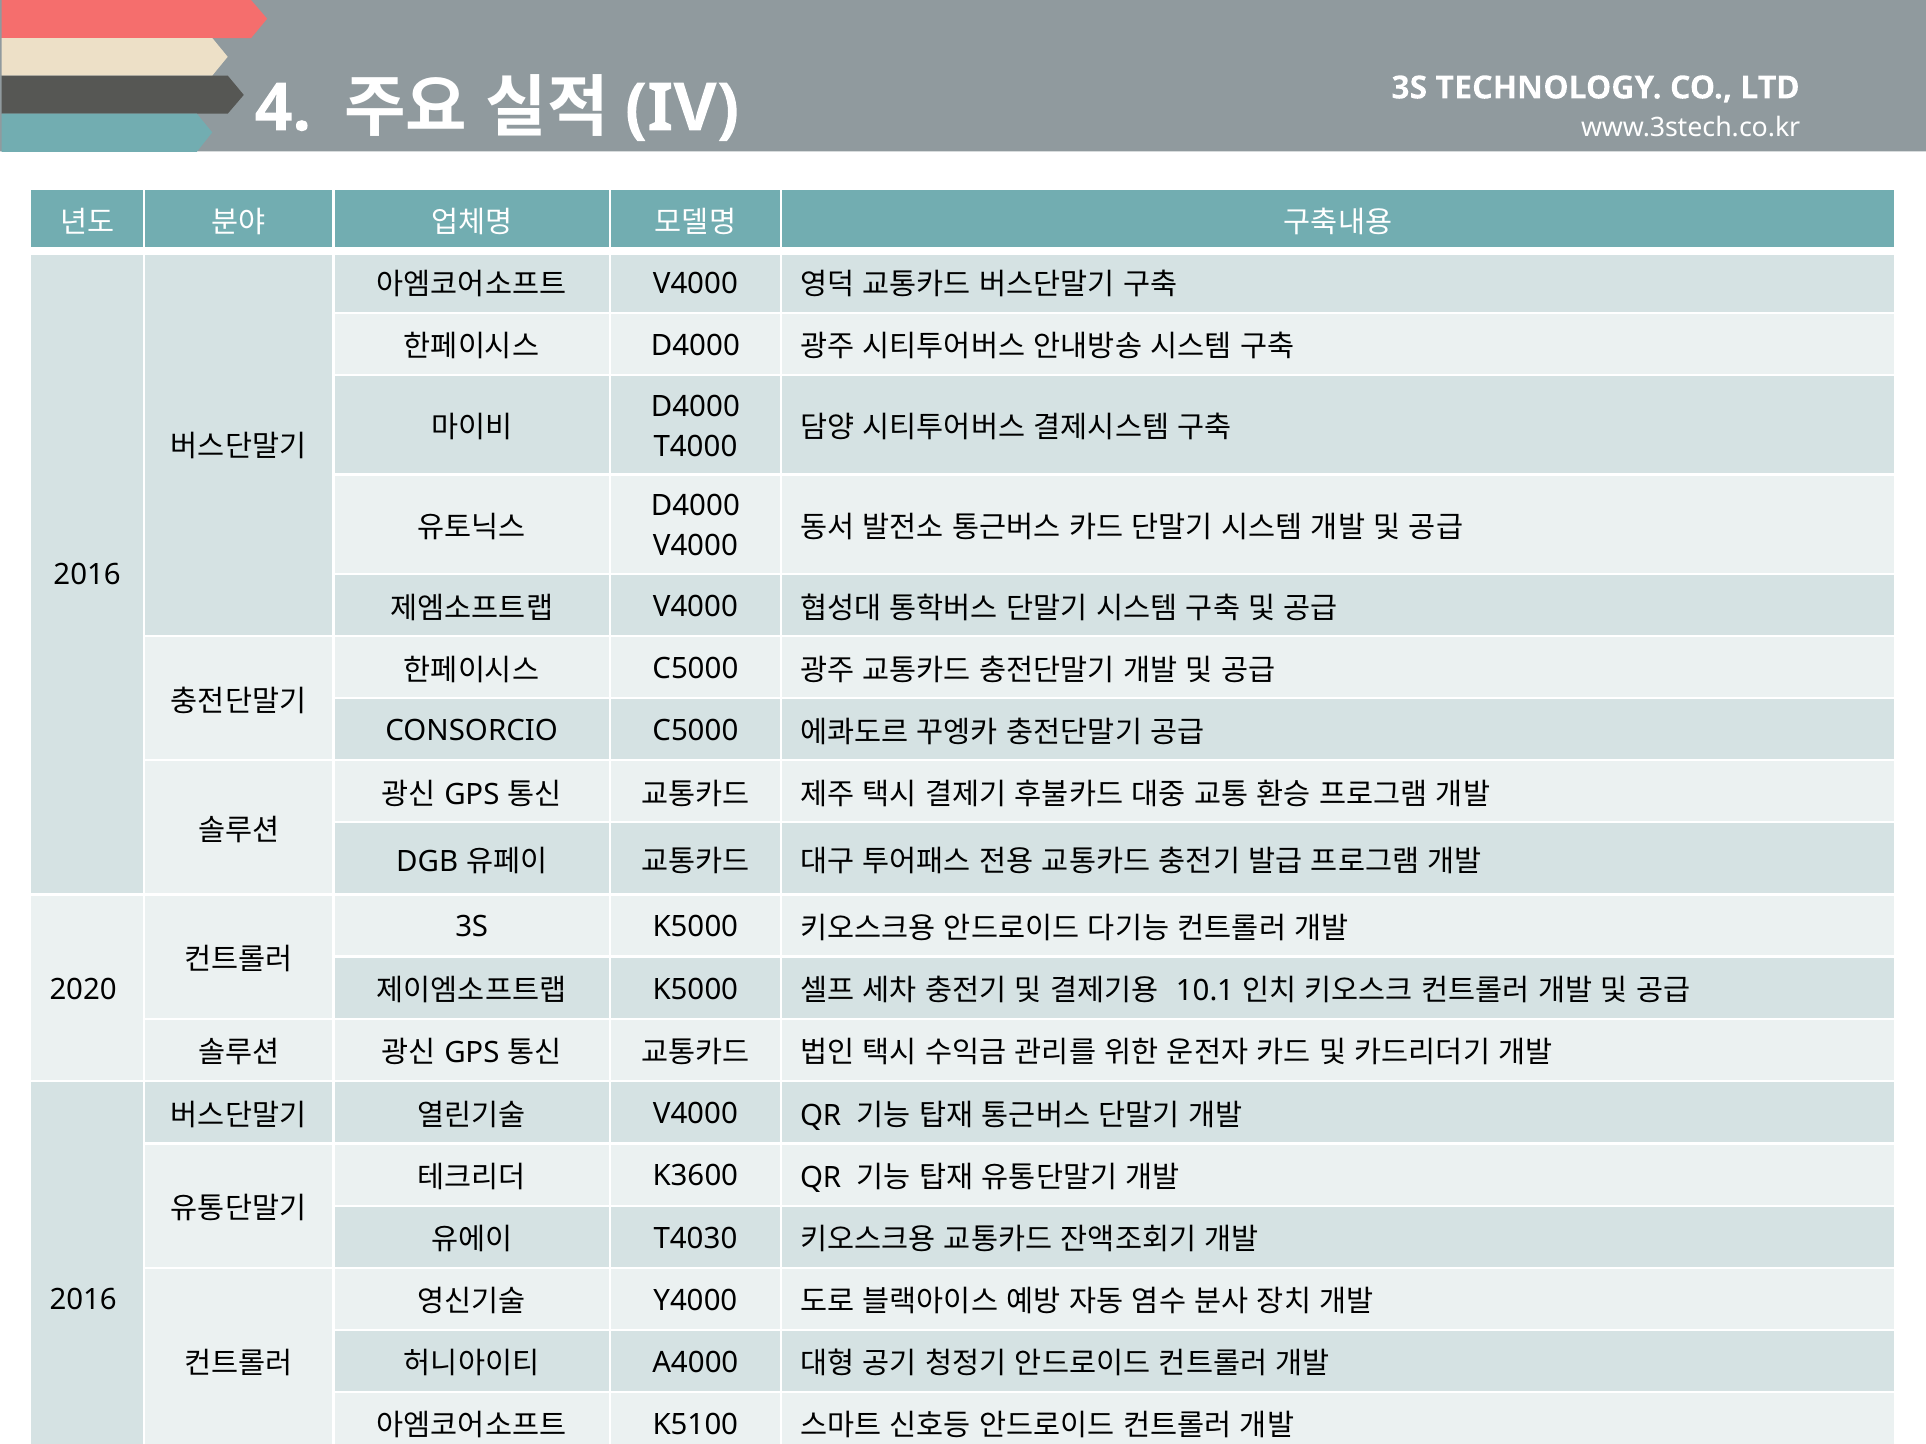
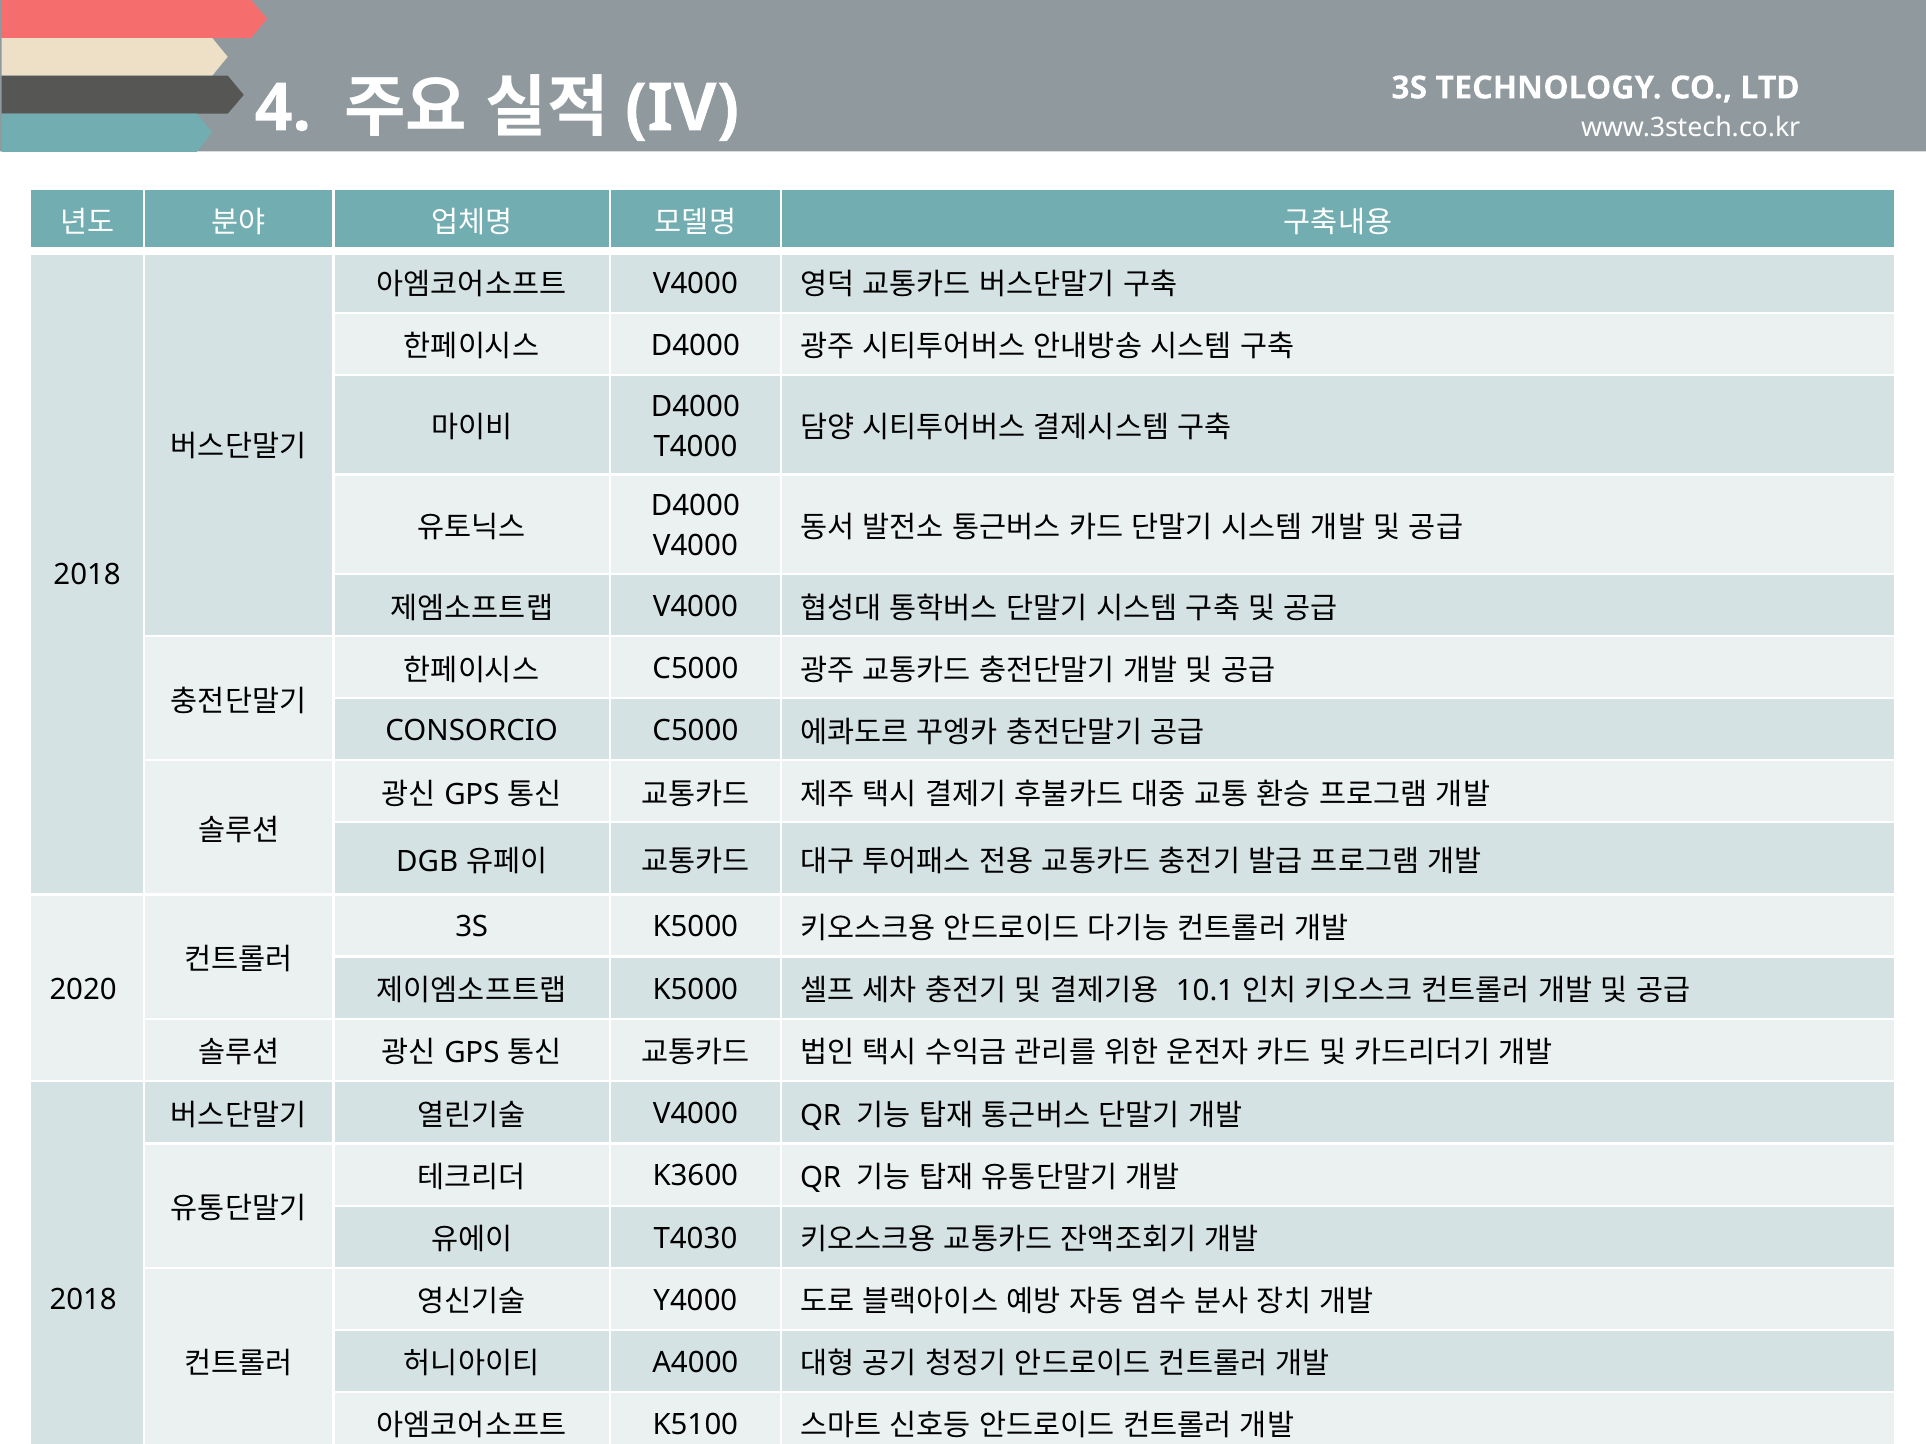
2016 at (87, 575): 2016 -> 2018
2016 at (83, 1301): 2016 -> 2018
